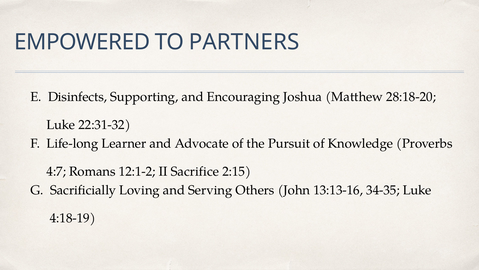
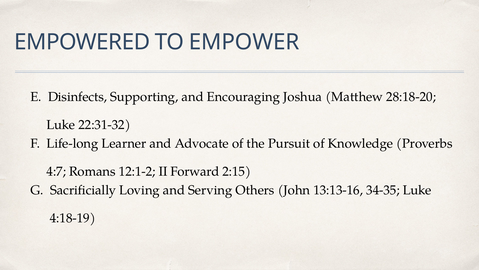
PARTNERS: PARTNERS -> EMPOWER
Sacrifice: Sacrifice -> Forward
